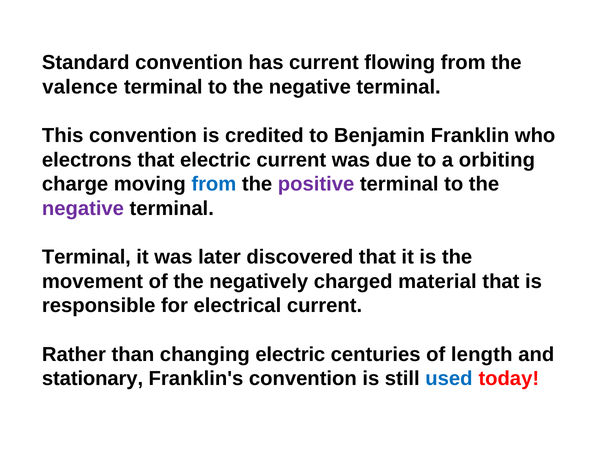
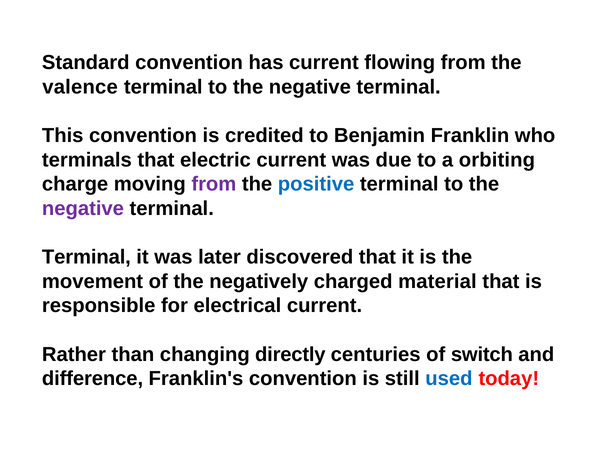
electrons: electrons -> terminals
from at (214, 184) colour: blue -> purple
positive colour: purple -> blue
changing electric: electric -> directly
length: length -> switch
stationary: stationary -> difference
